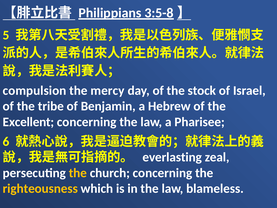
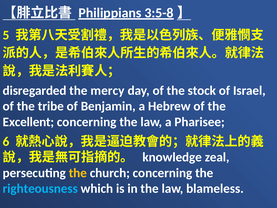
compulsion: compulsion -> disregarded
everlasting: everlasting -> knowledge
righteousness colour: yellow -> light blue
